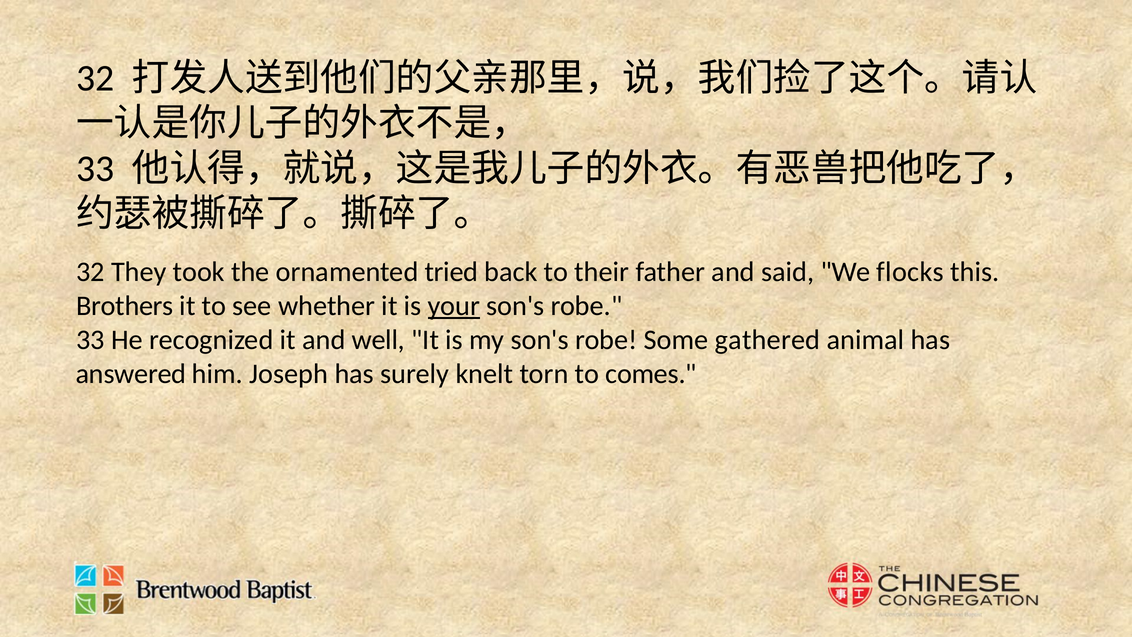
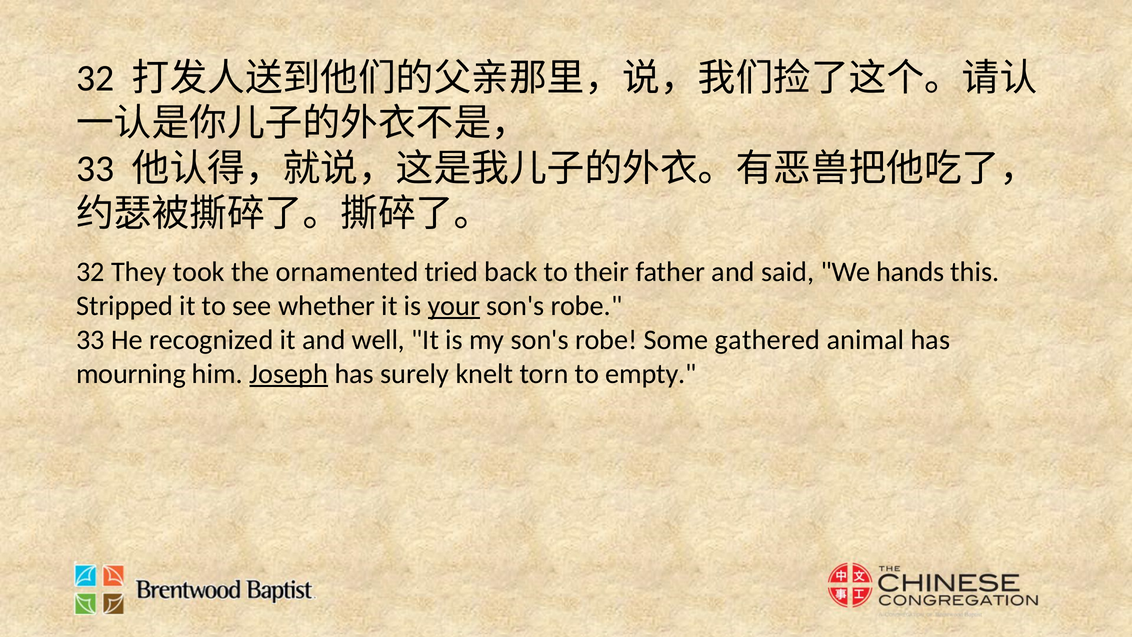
flocks: flocks -> hands
Brothers: Brothers -> Stripped
answered: answered -> mourning
Joseph underline: none -> present
comes: comes -> empty
